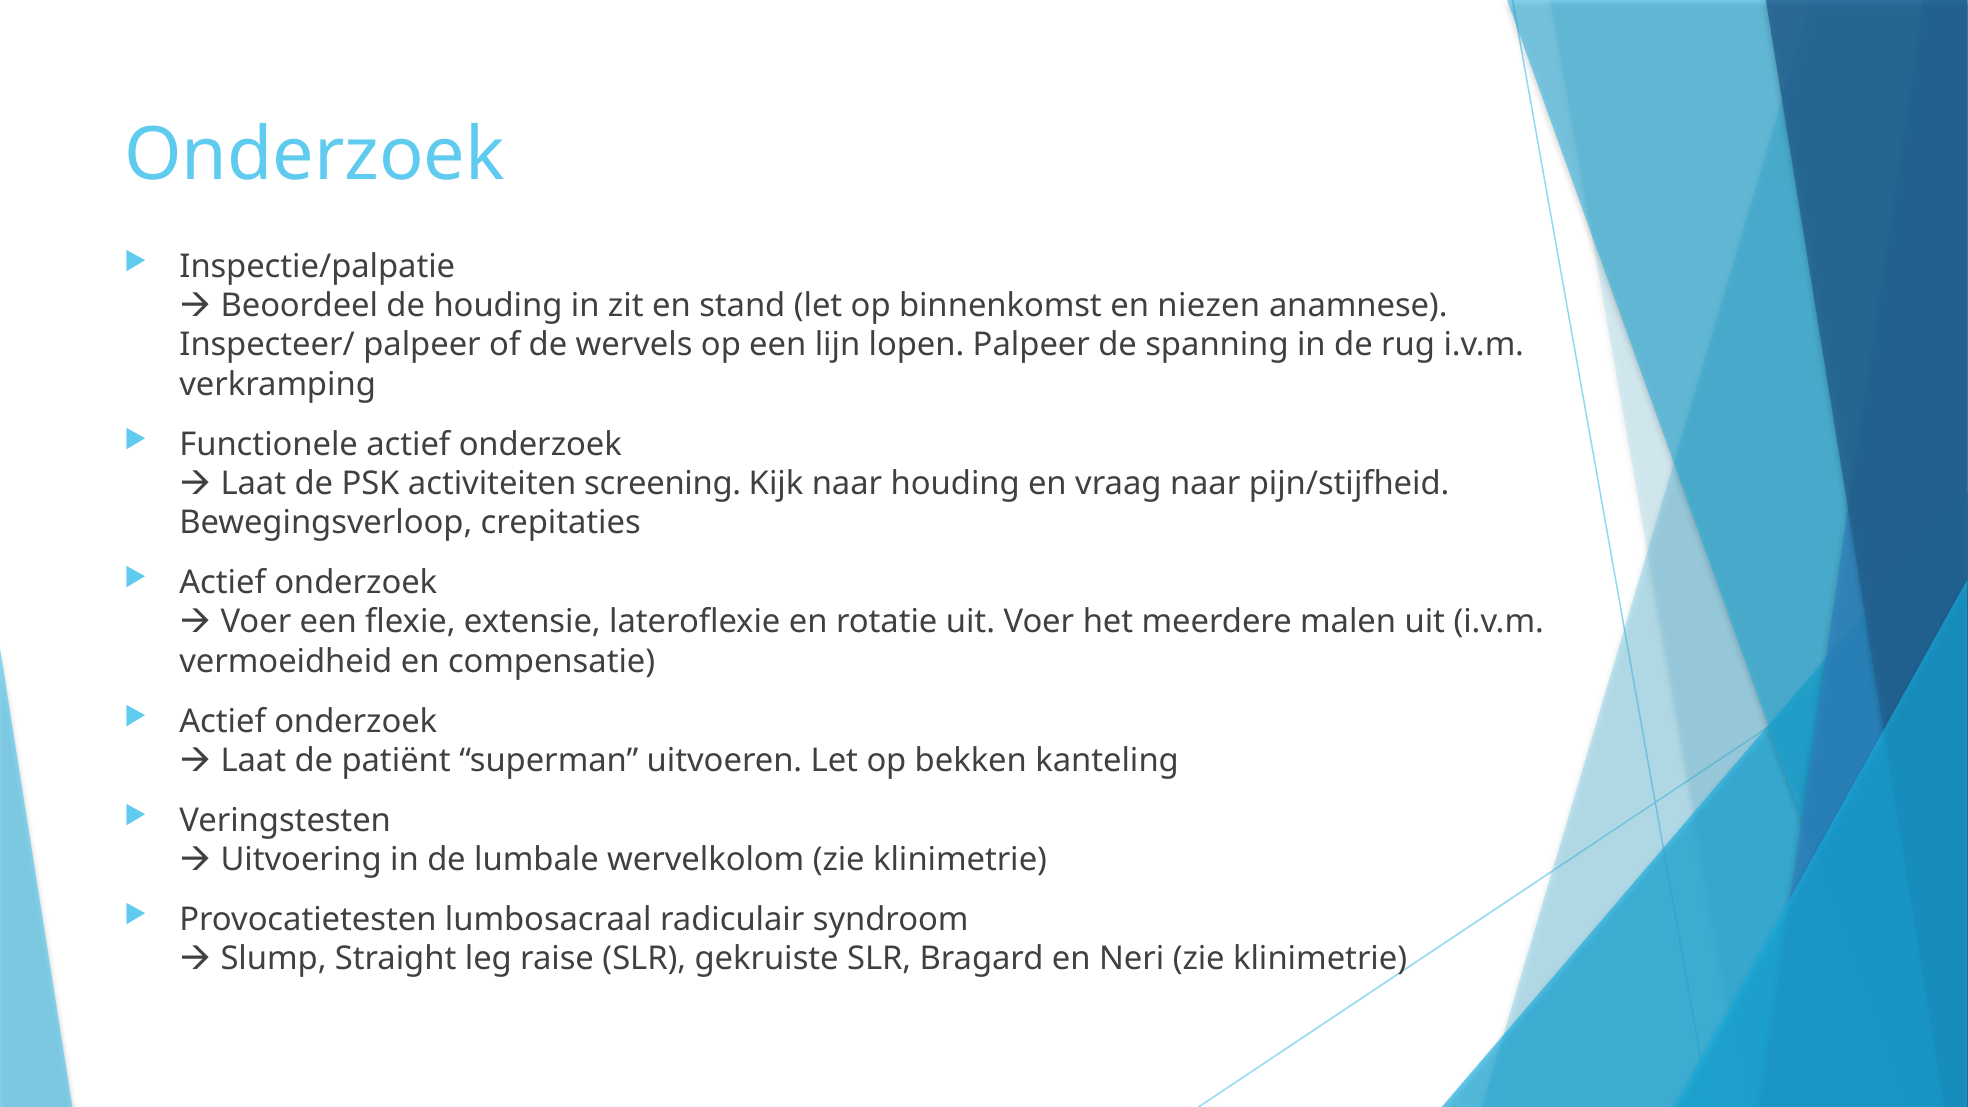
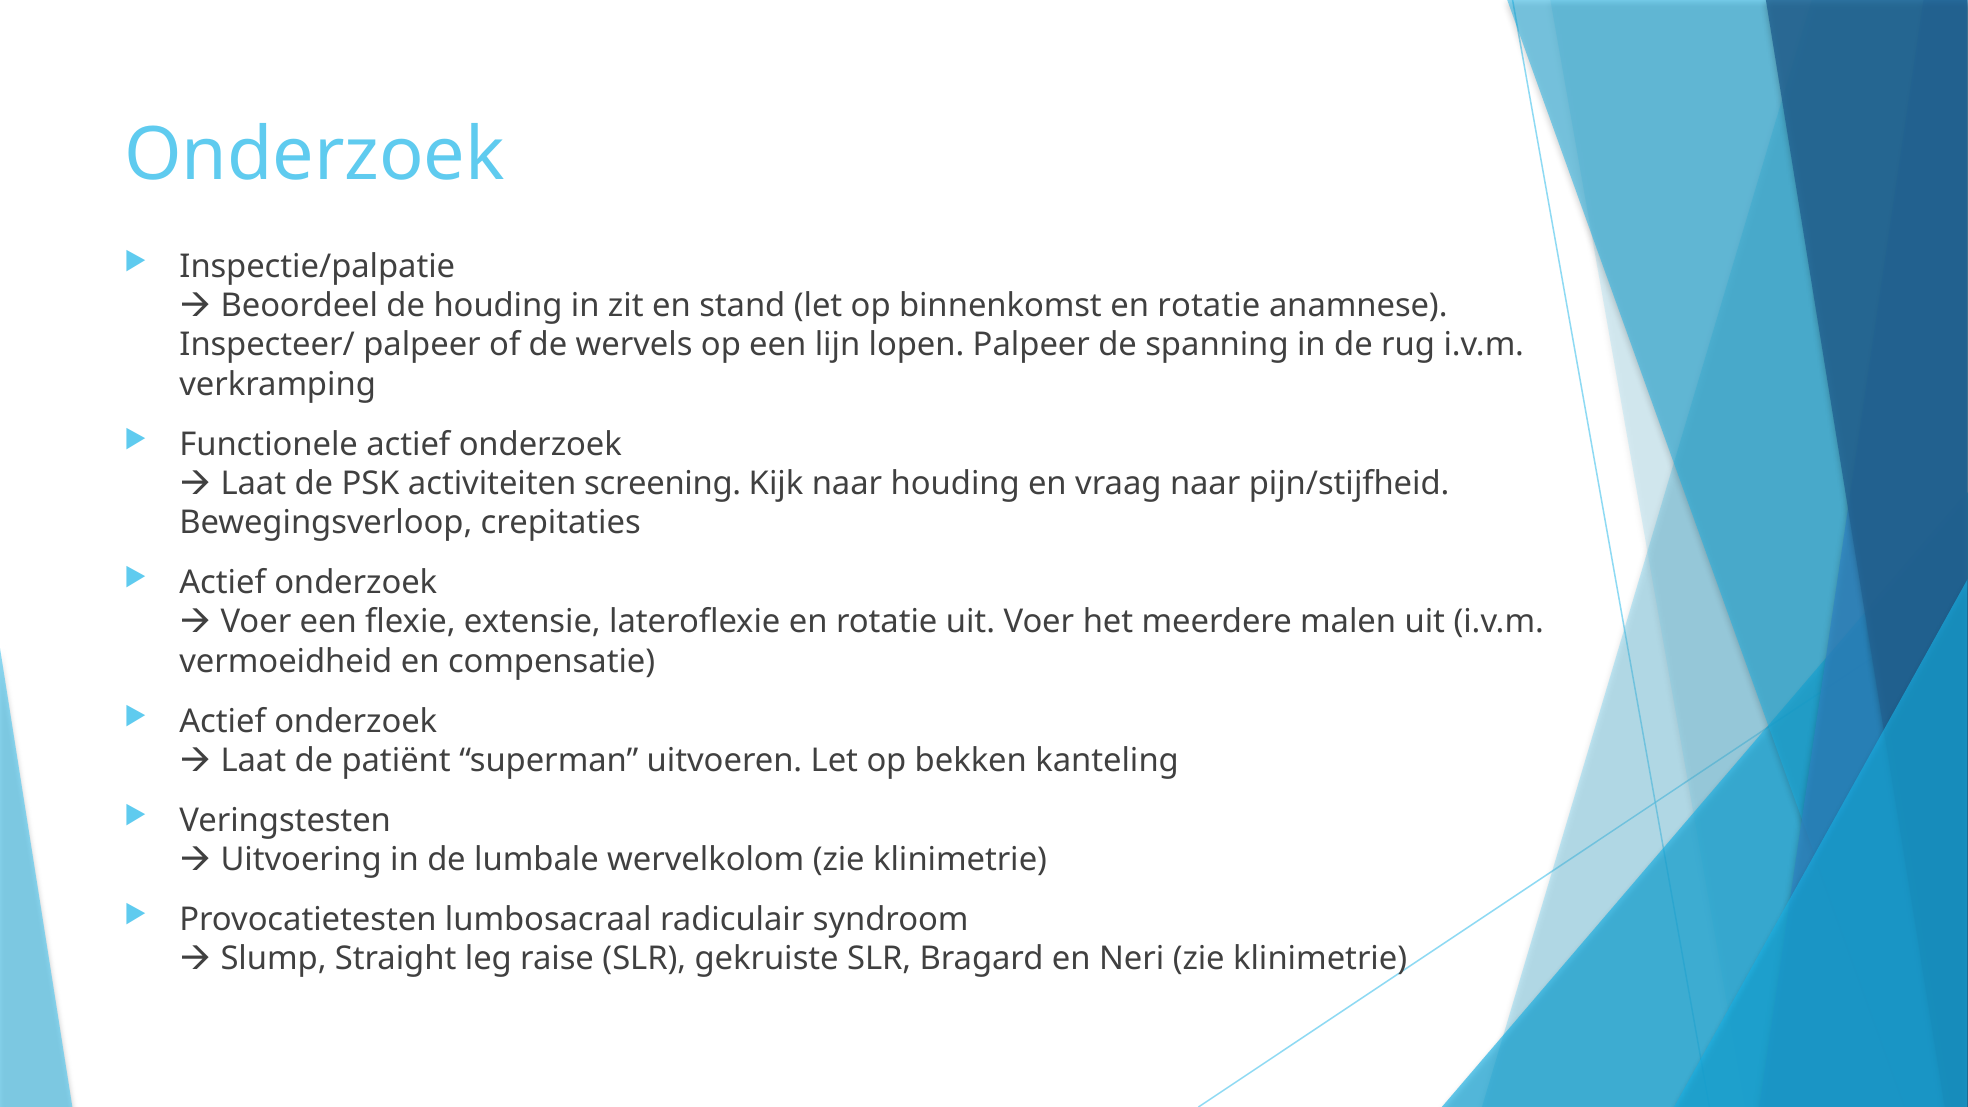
binnenkomst en niezen: niezen -> rotatie
